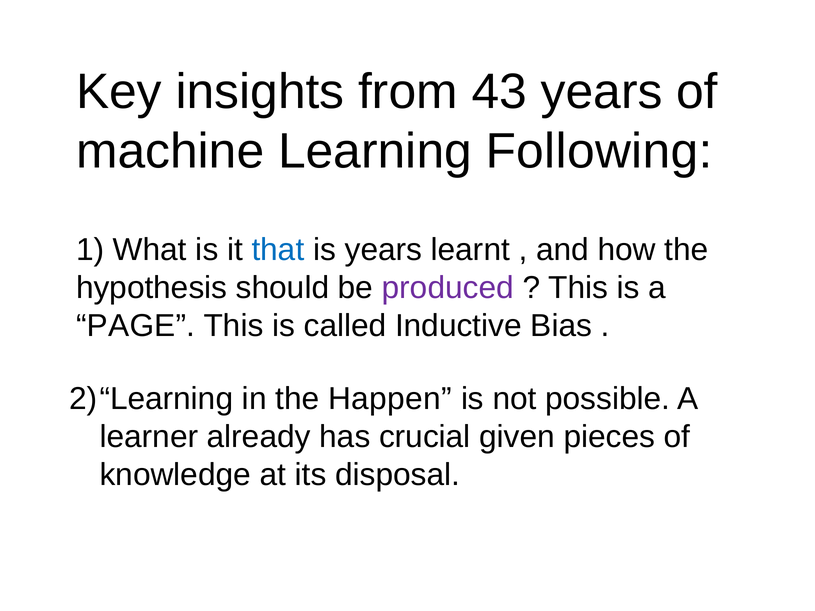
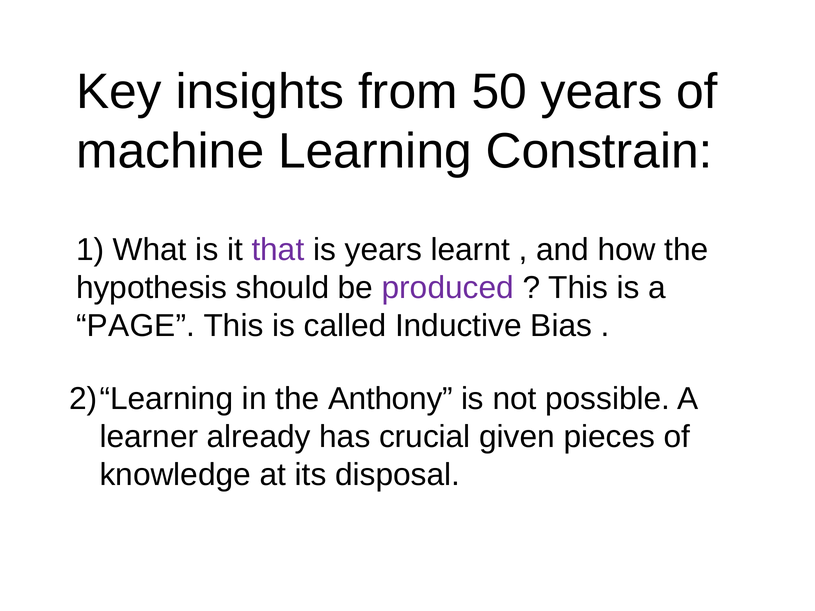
43: 43 -> 50
Following: Following -> Constrain
that colour: blue -> purple
Happen: Happen -> Anthony
